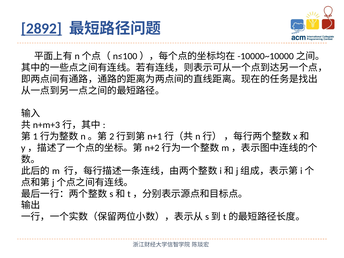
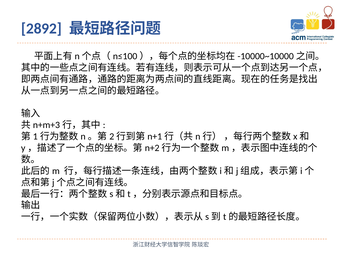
2892 underline: present -> none
